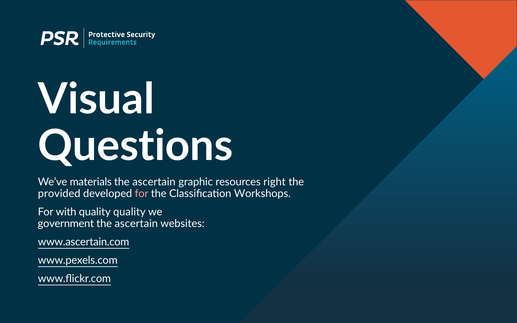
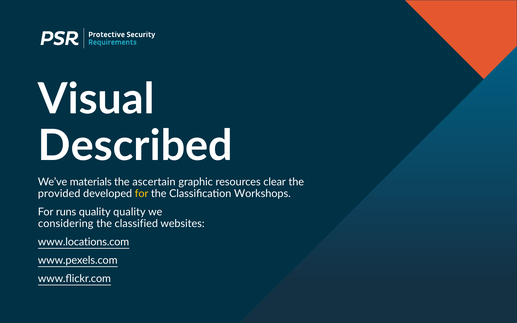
Questions: Questions -> Described
right: right -> clear
for at (142, 194) colour: pink -> yellow
with: with -> runs
government: government -> considering
ascertain at (136, 224): ascertain -> classified
www.ascertain.com: www.ascertain.com -> www.locations.com
